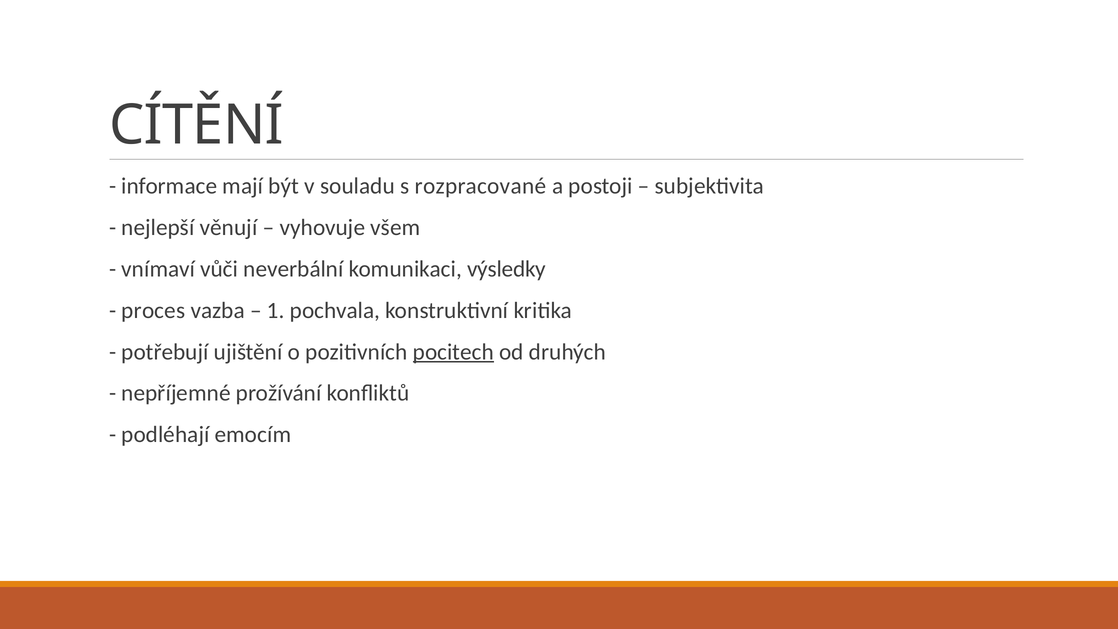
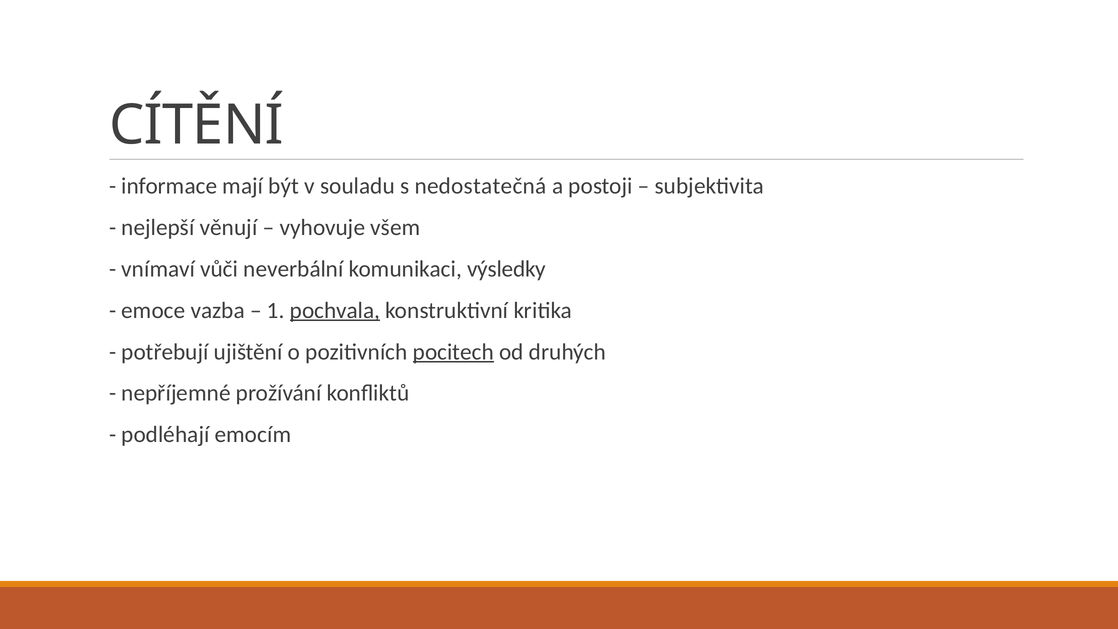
rozpracované: rozpracované -> nedostatečná
proces: proces -> emoce
pochvala underline: none -> present
